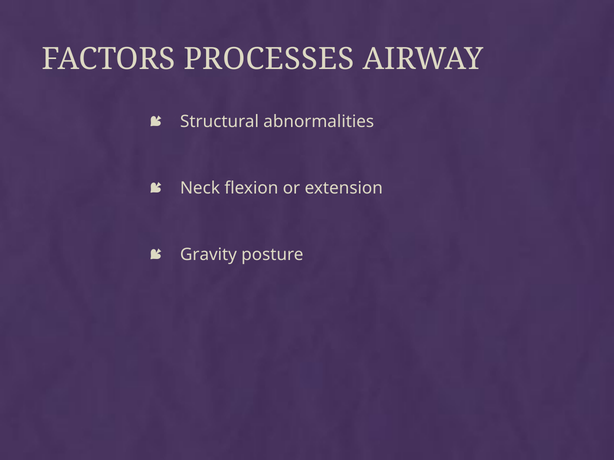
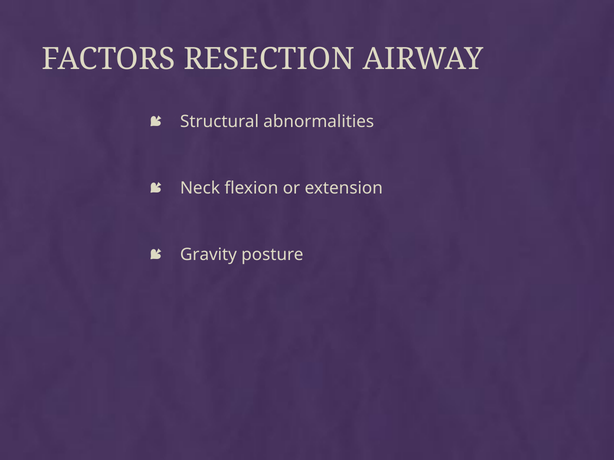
PROCESSES: PROCESSES -> RESECTION
